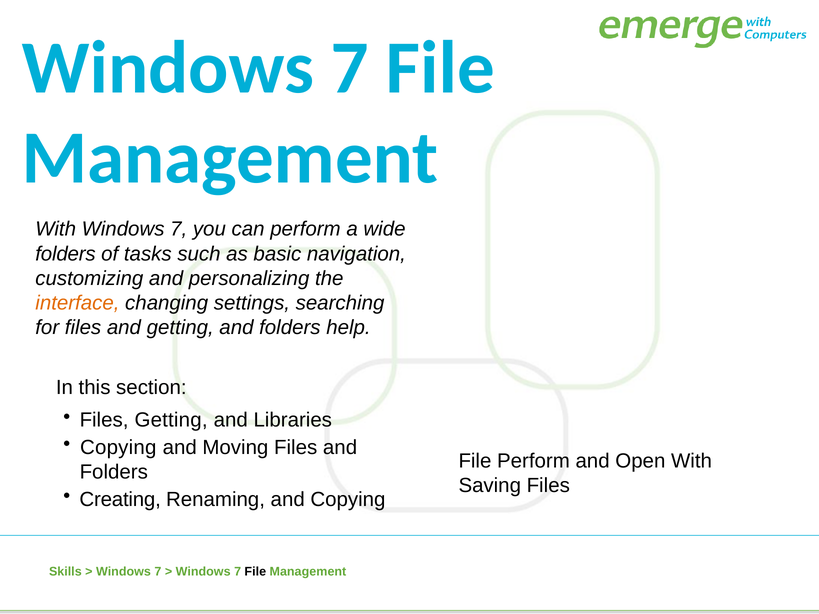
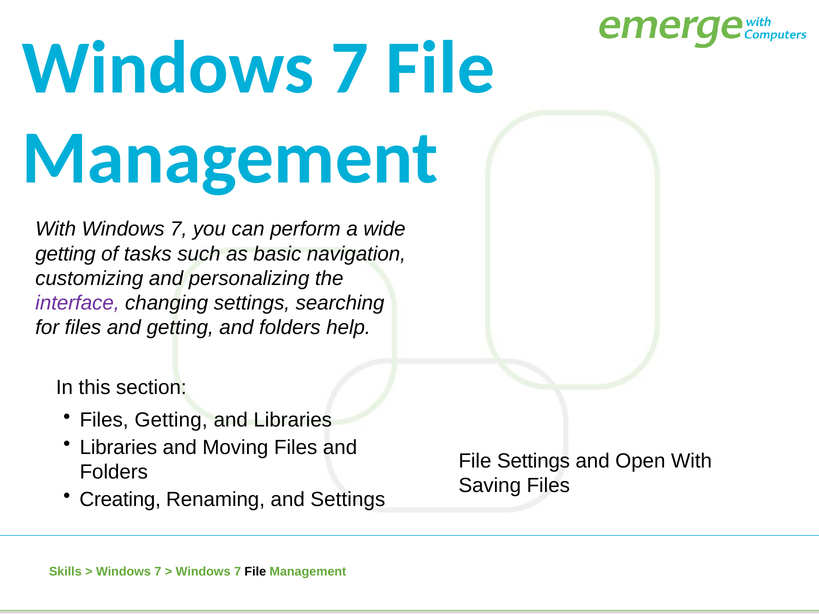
folders at (66, 254): folders -> getting
interface colour: orange -> purple
Copying at (118, 448): Copying -> Libraries
File Perform: Perform -> Settings
and Copying: Copying -> Settings
